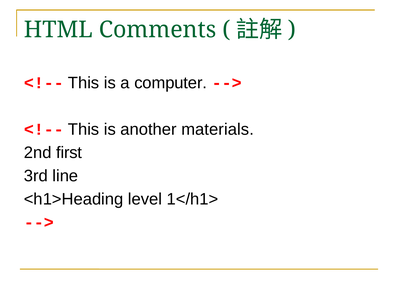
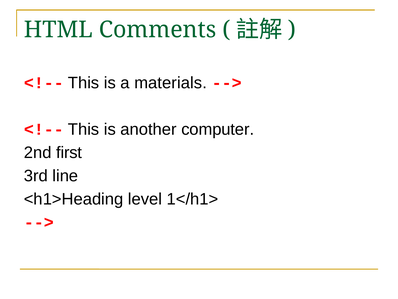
computer: computer -> materials
materials: materials -> computer
